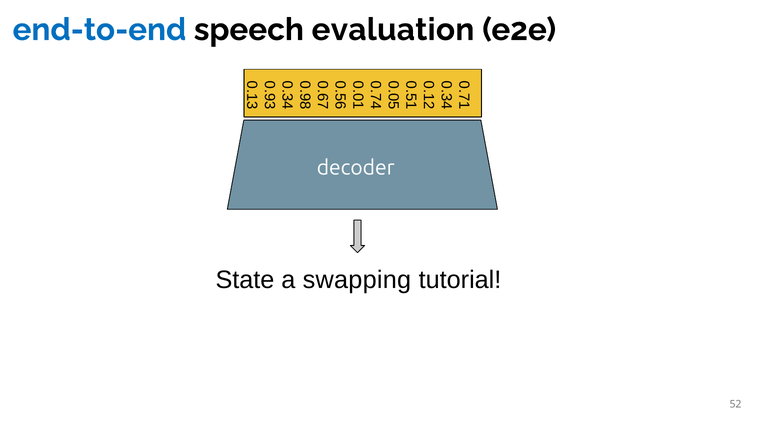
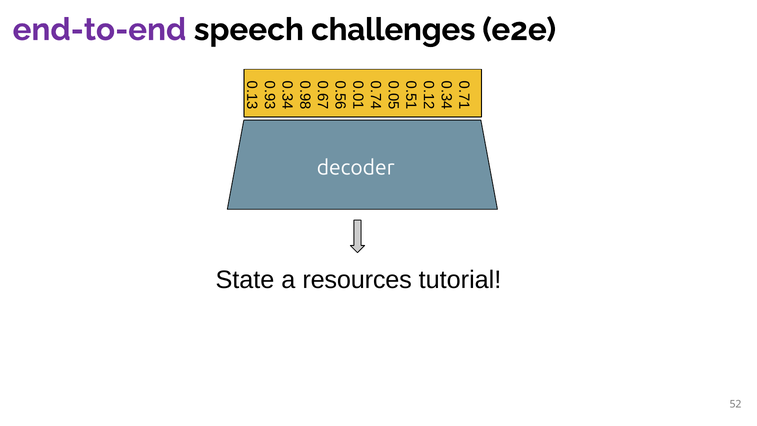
end-to-end colour: blue -> purple
evaluation: evaluation -> challenges
swapping: swapping -> resources
